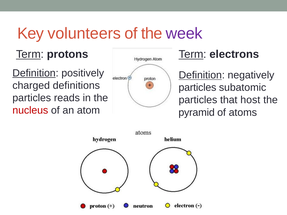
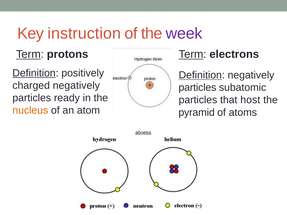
volunteers: volunteers -> instruction
charged definitions: definitions -> negatively
reads: reads -> ready
nucleus colour: red -> orange
